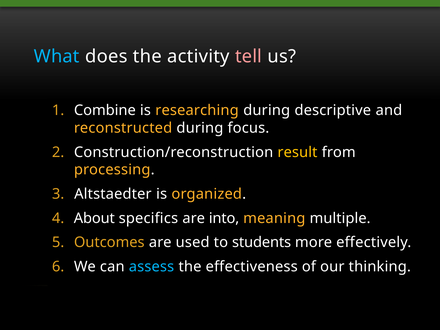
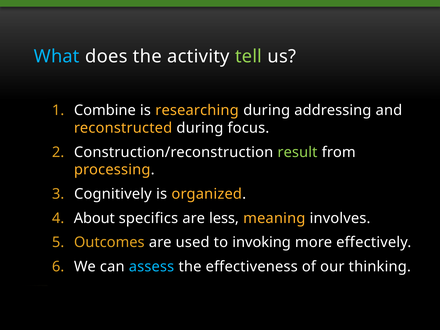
tell colour: pink -> light green
descriptive: descriptive -> addressing
result colour: yellow -> light green
Altstaedter: Altstaedter -> Cognitively
into: into -> less
multiple: multiple -> involves
students: students -> invoking
